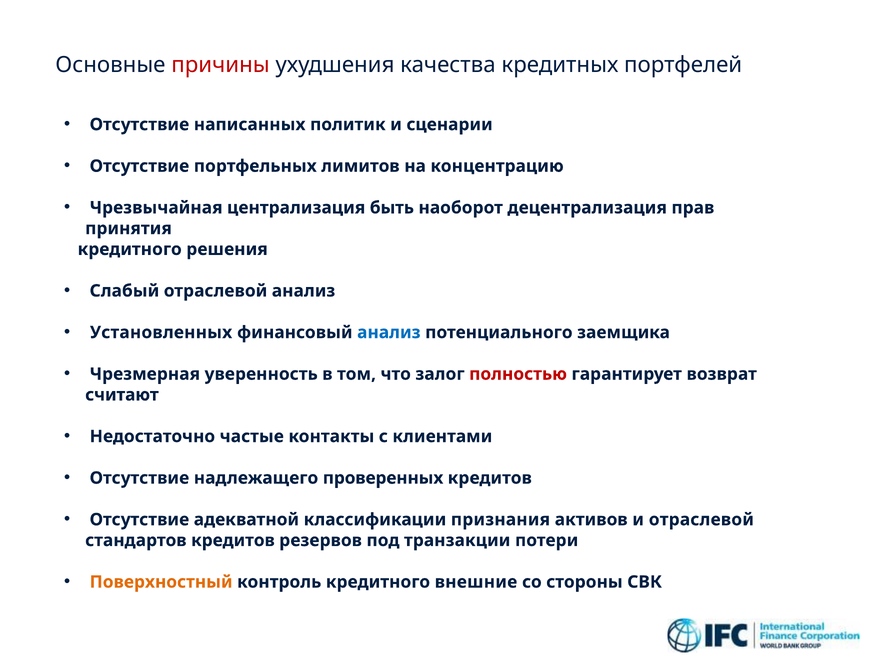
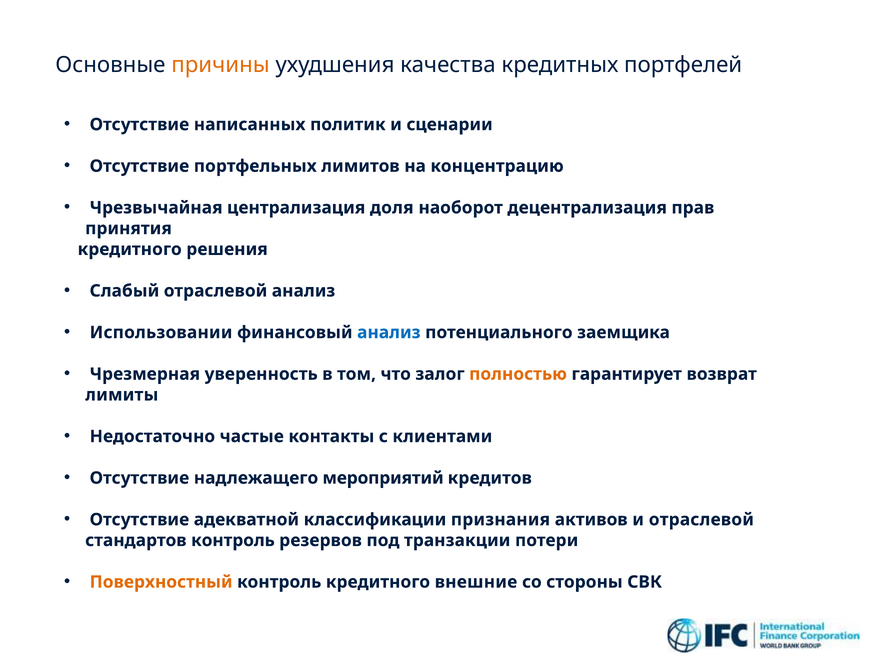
причины colour: red -> orange
быть: быть -> доля
Установленных: Установленных -> Использовании
полностью colour: red -> orange
считают: считают -> лимиты
проверенных: проверенных -> мероприятий
стандартов кредитов: кредитов -> контроль
